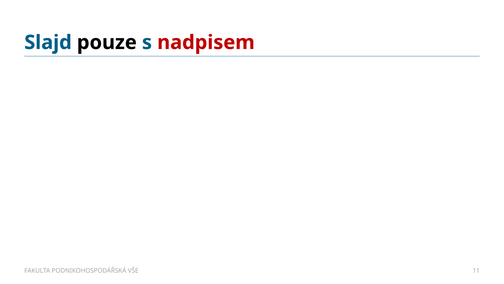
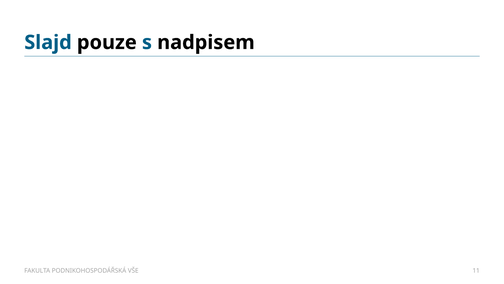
nadpisem colour: red -> black
